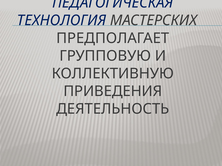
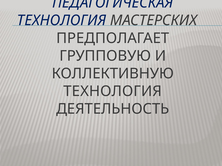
ПРИВЕДЕНИЯ at (113, 92): ПРИВЕДЕНИЯ -> ТЕХНОЛОГИЯ
